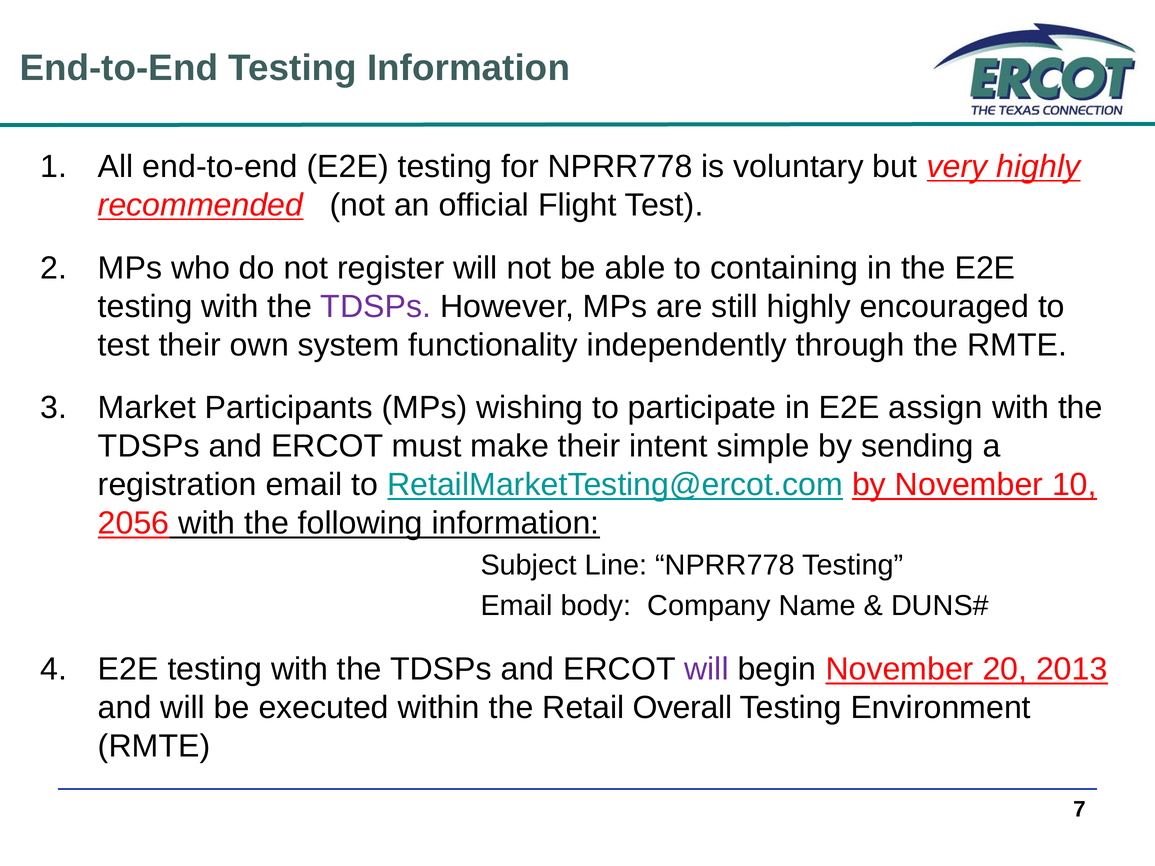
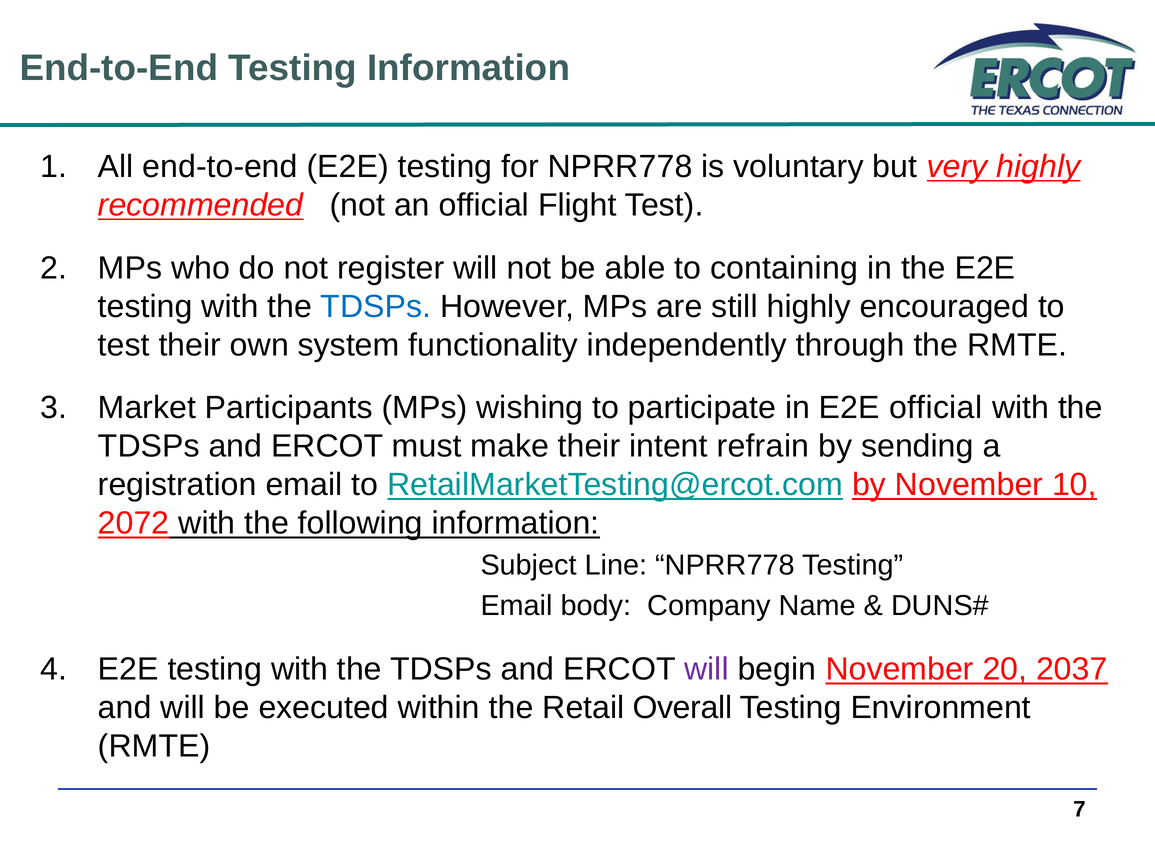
TDSPs at (376, 307) colour: purple -> blue
E2E assign: assign -> official
simple: simple -> refrain
2056: 2056 -> 2072
2013: 2013 -> 2037
